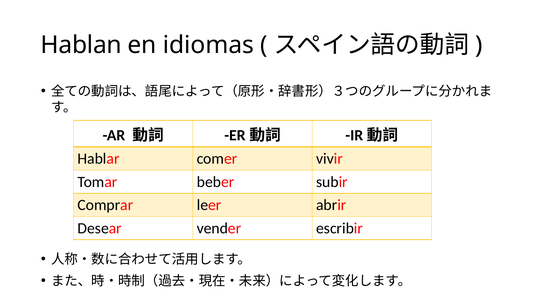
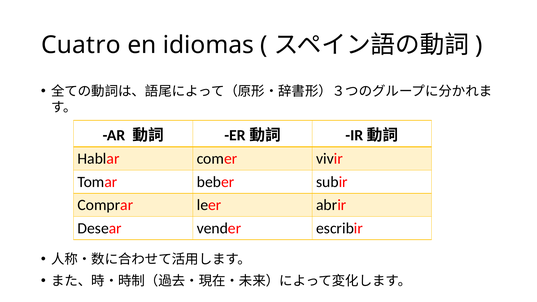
Hablan: Hablan -> Cuatro
